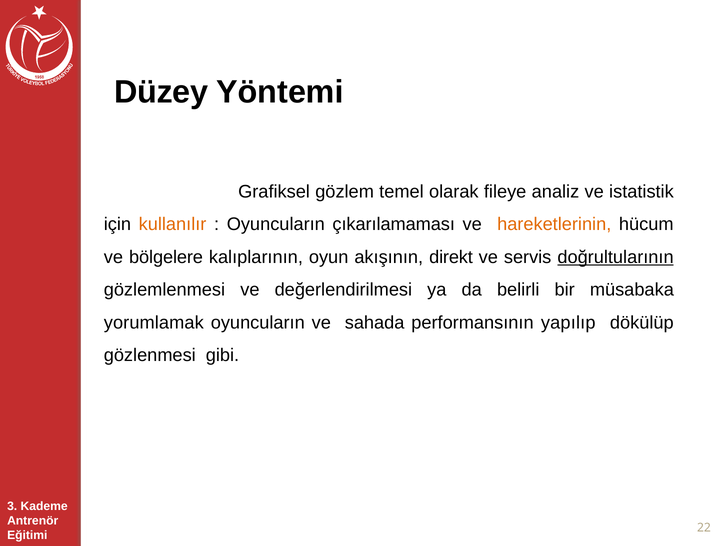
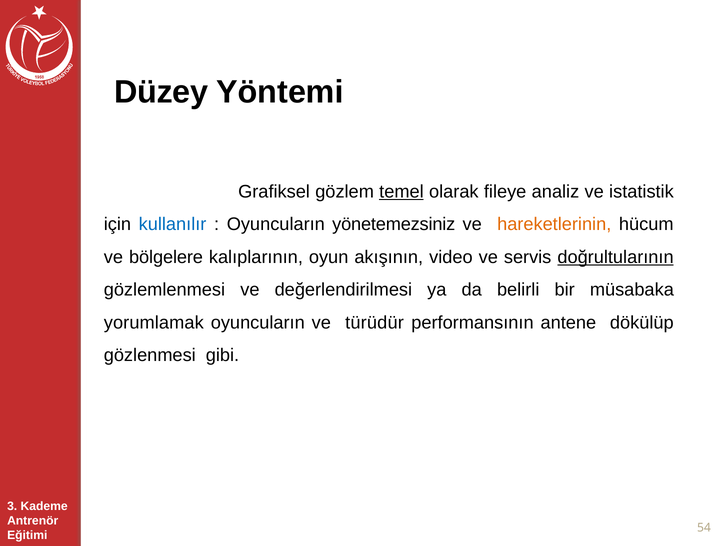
temel underline: none -> present
kullanılır colour: orange -> blue
çıkarılamaması: çıkarılamaması -> yönetemezsiniz
direkt: direkt -> video
sahada: sahada -> türüdür
yapılıp: yapılıp -> antene
22: 22 -> 54
